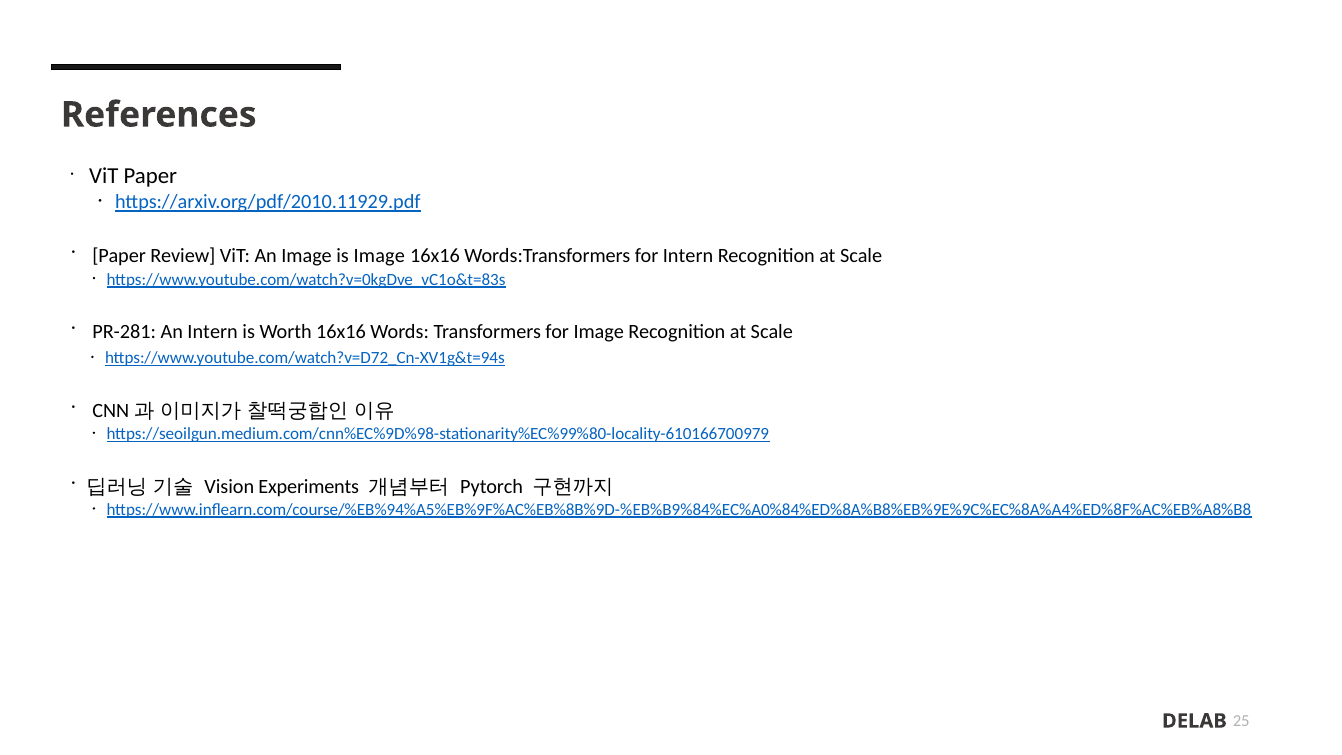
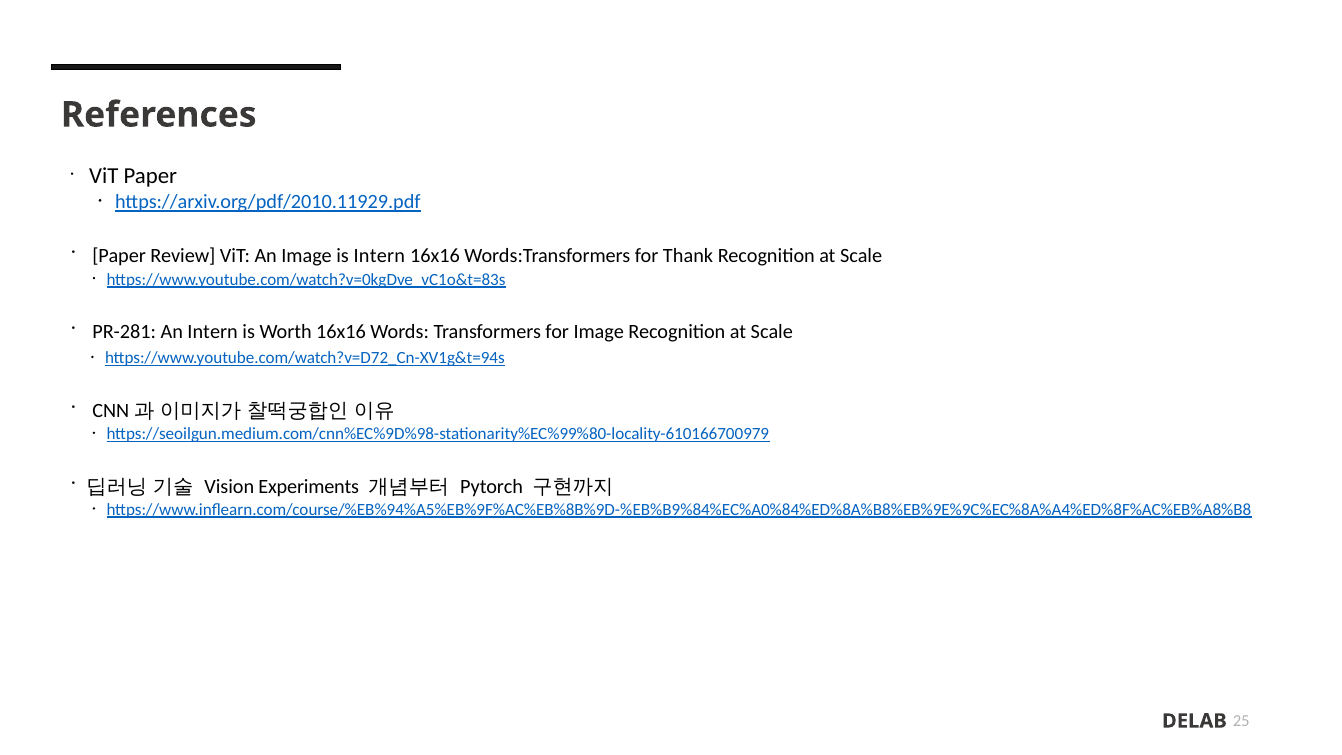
is Image: Image -> Intern
for Intern: Intern -> Thank
